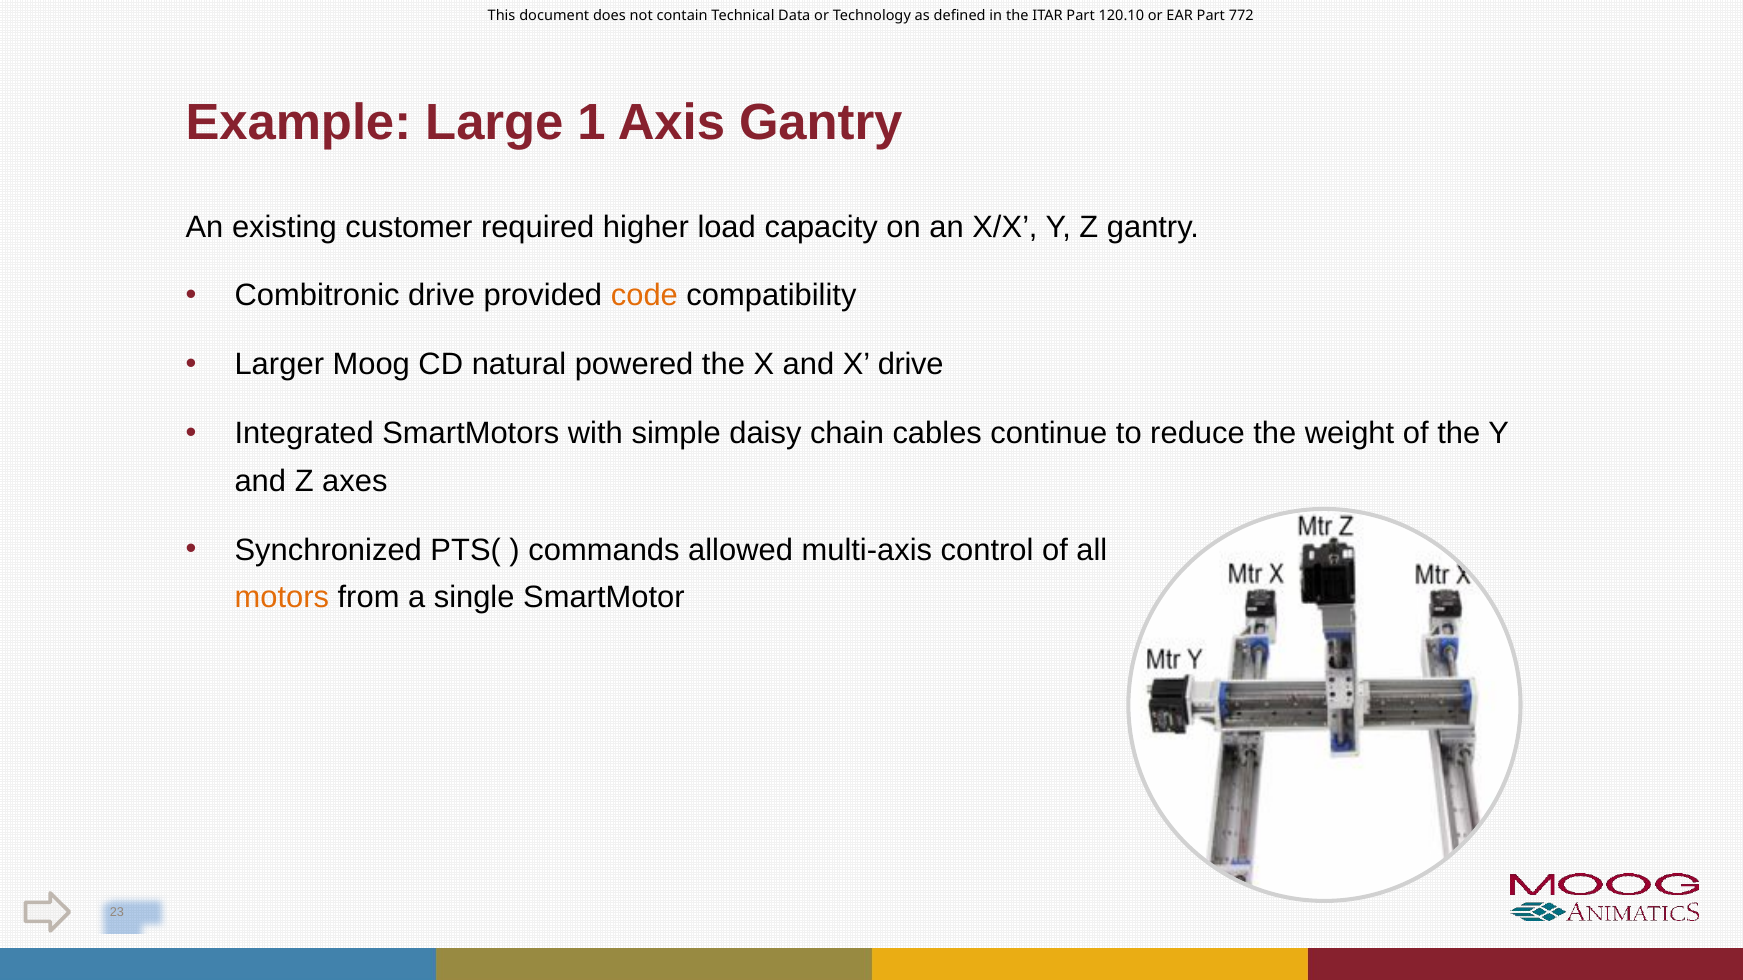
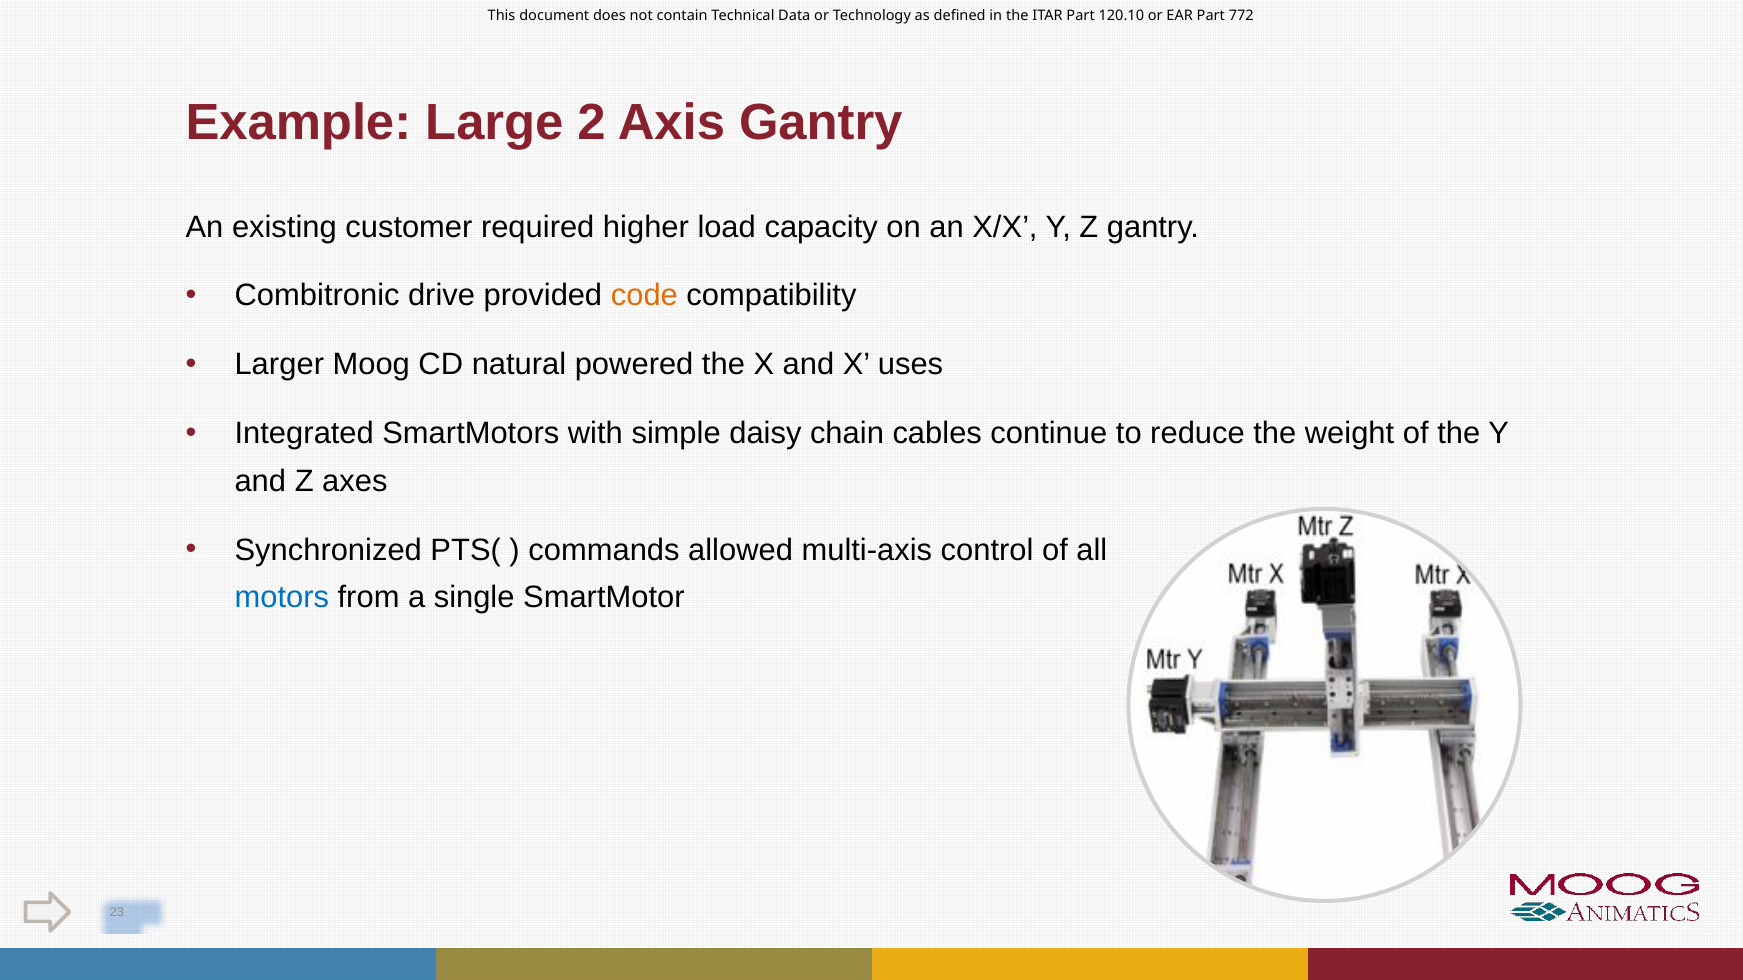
1: 1 -> 2
X drive: drive -> uses
motors colour: orange -> blue
